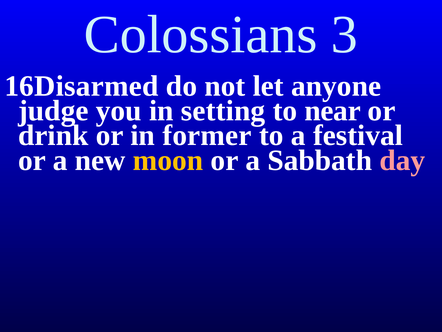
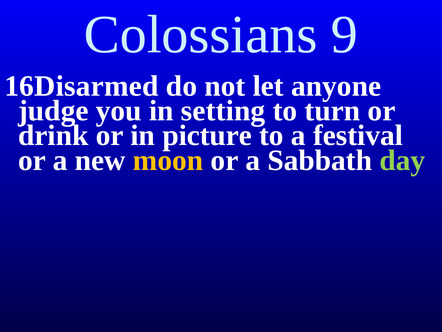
3: 3 -> 9
near: near -> turn
former: former -> picture
day colour: pink -> light green
